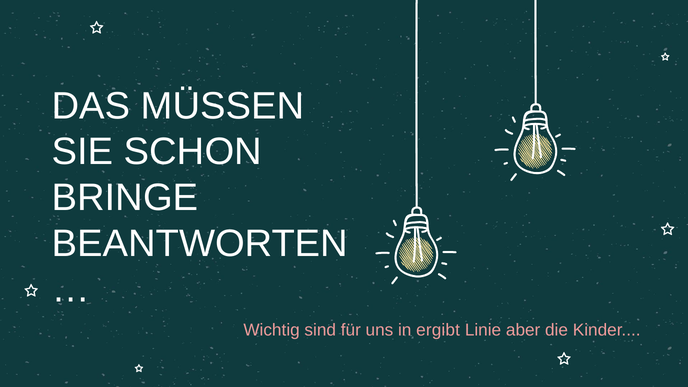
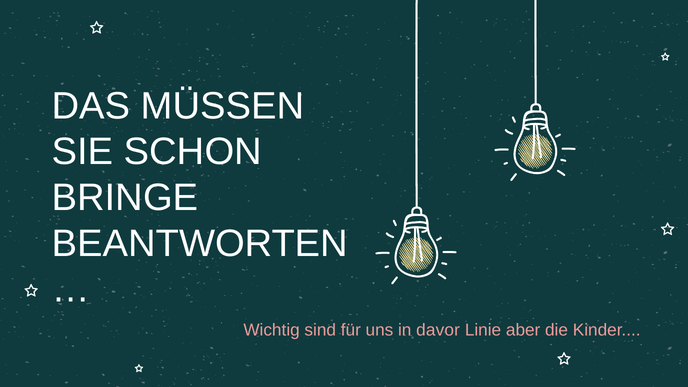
ergibt: ergibt -> davor
